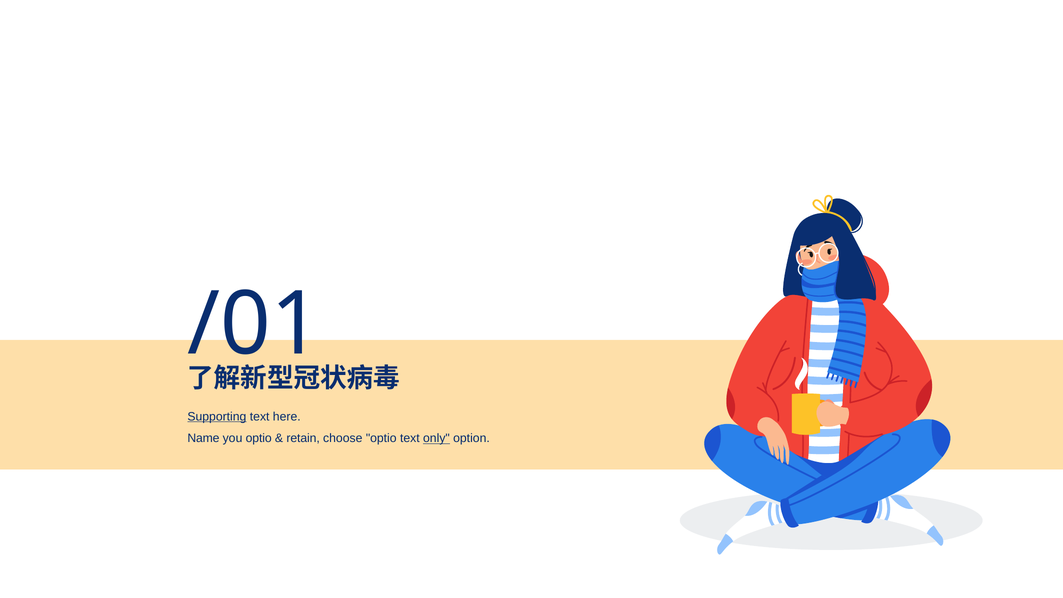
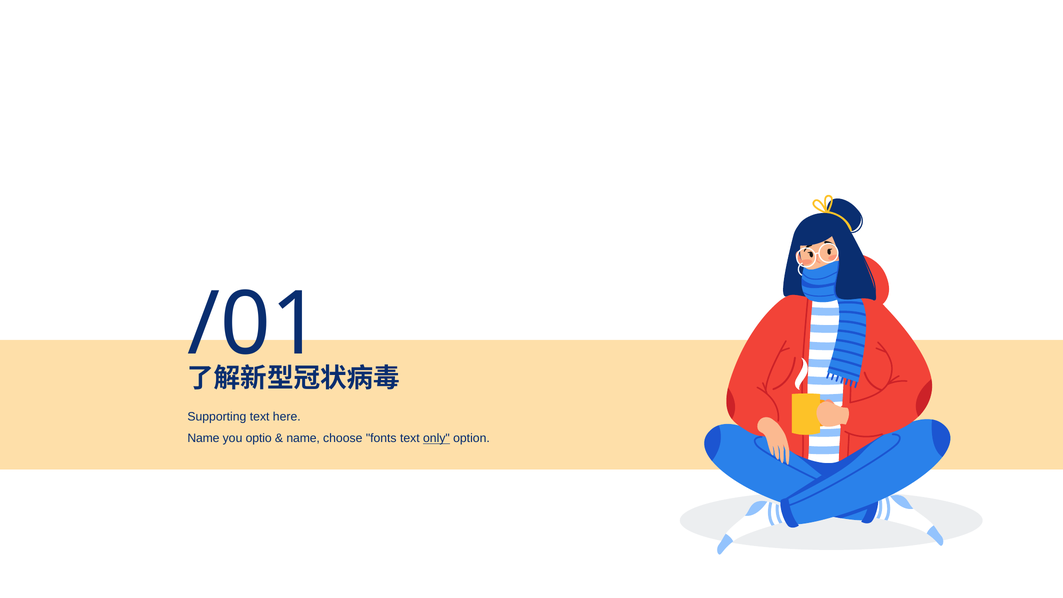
Supporting underline: present -> none
retain at (303, 438): retain -> name
choose optio: optio -> fonts
